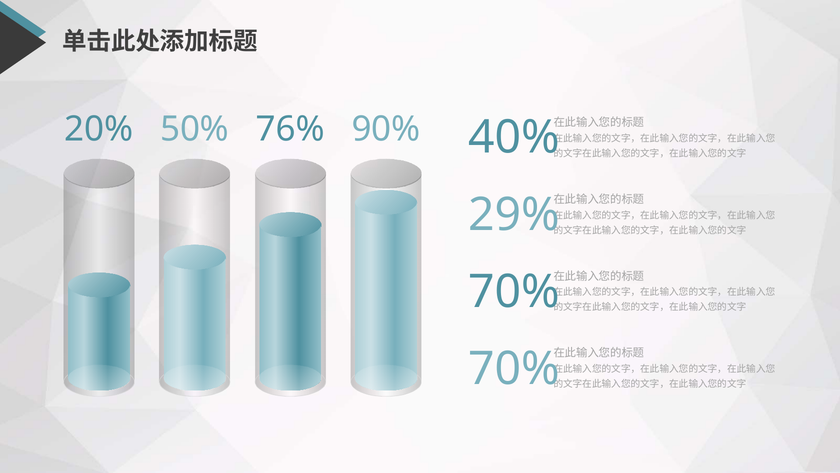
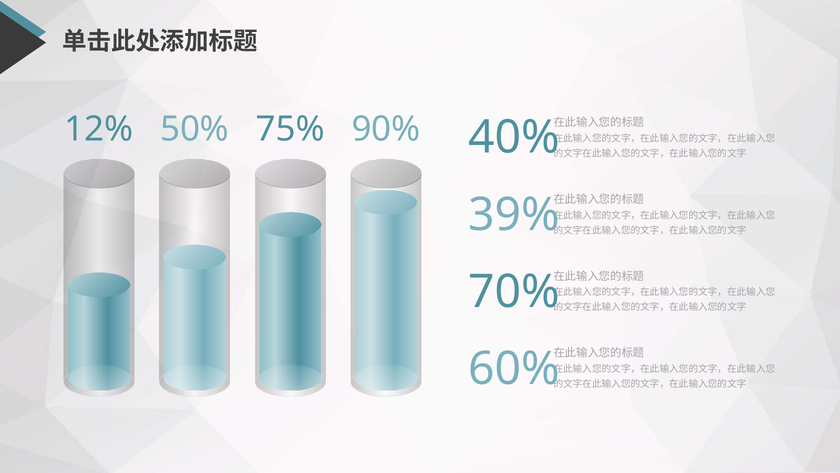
20%: 20% -> 12%
76%: 76% -> 75%
29%: 29% -> 39%
70% at (514, 369): 70% -> 60%
